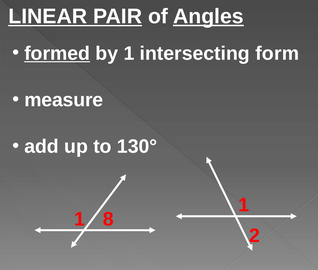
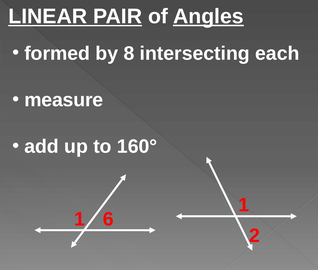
formed underline: present -> none
by 1: 1 -> 8
form: form -> each
130°: 130° -> 160°
8: 8 -> 6
